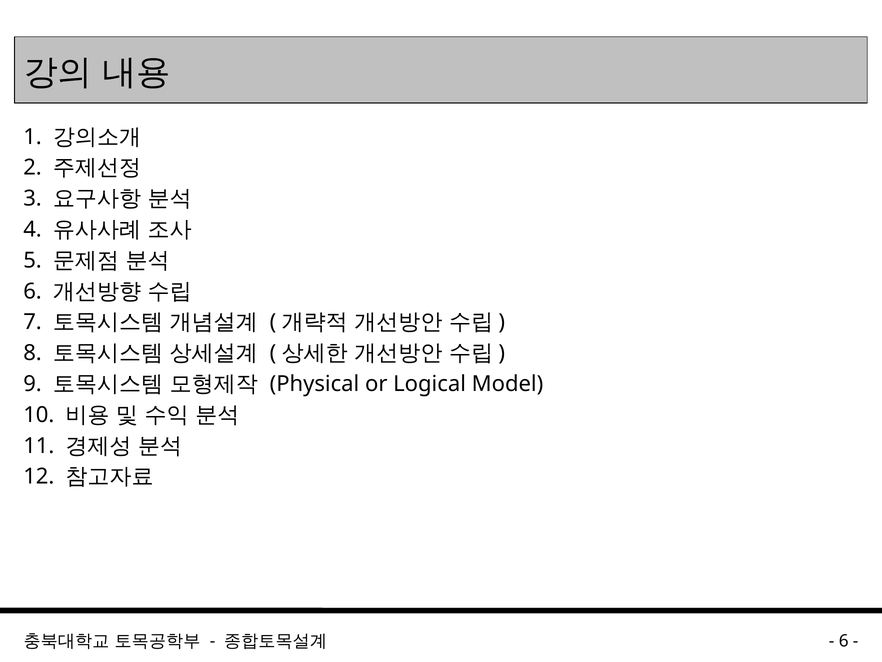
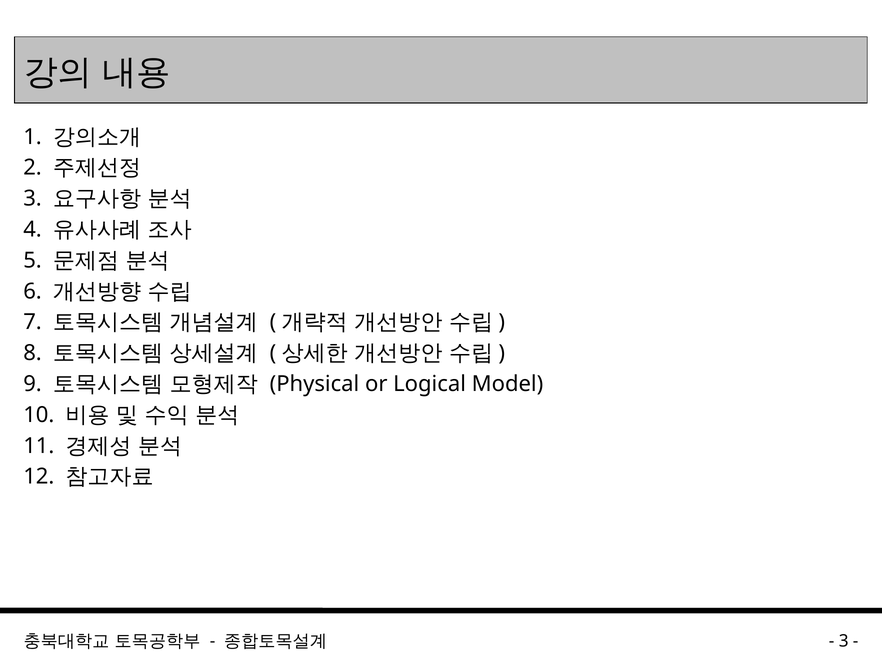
6 at (844, 641): 6 -> 3
